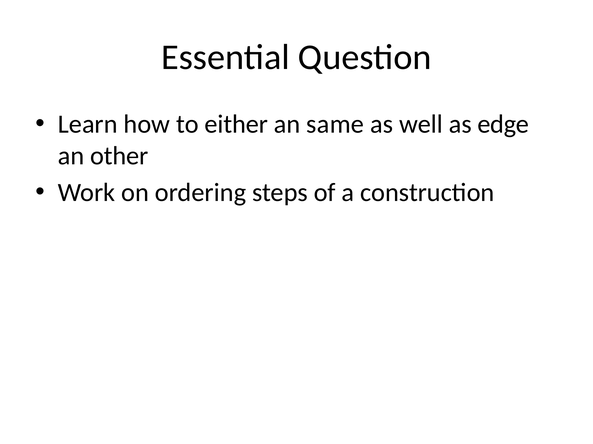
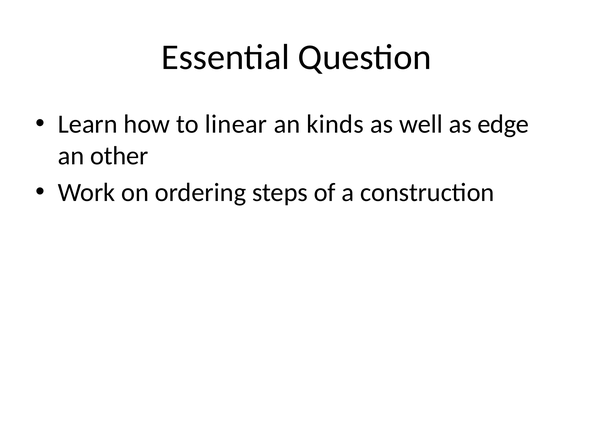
either: either -> linear
same: same -> kinds
